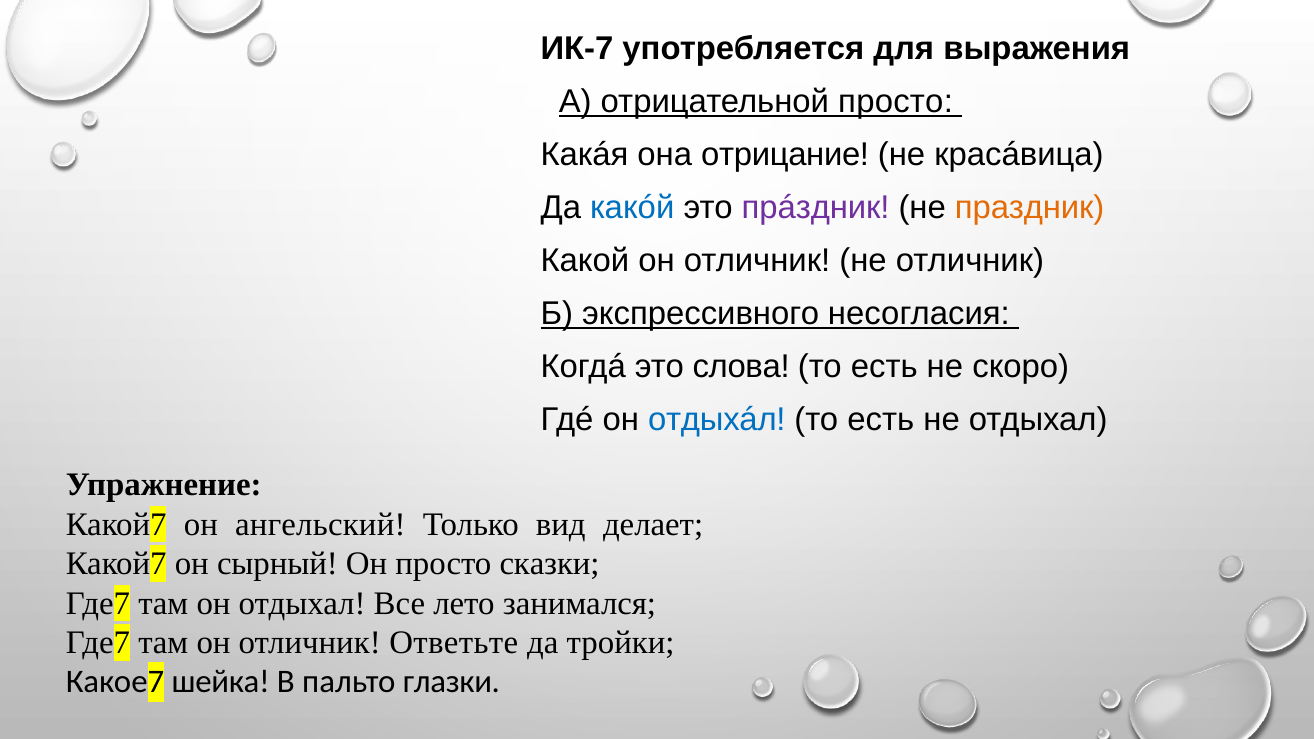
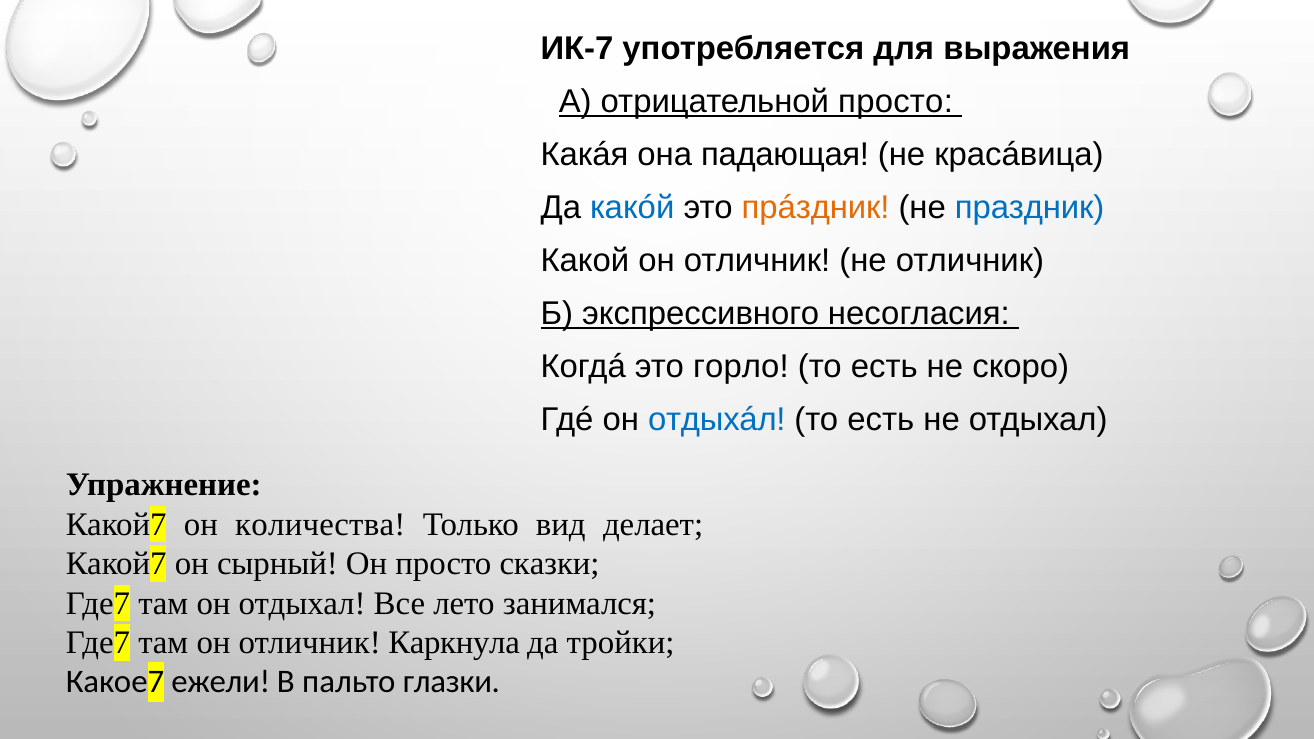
отрицание: отрицание -> падающая
прáздник colour: purple -> orange
праздник colour: orange -> blue
слова: слова -> горло
ангельский: ангельский -> количества
Ответьте: Ответьте -> Каркнула
шейка: шейка -> ежели
